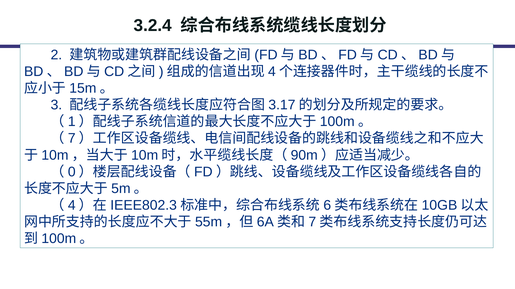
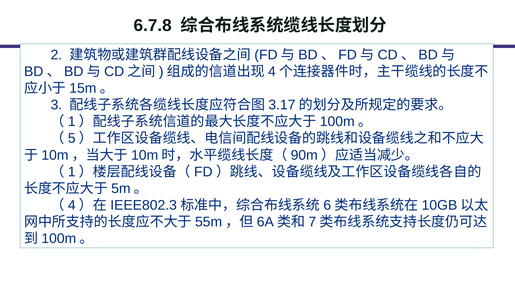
3.2.4: 3.2.4 -> 6.7.8
7 at (72, 139): 7 -> 5
0 at (72, 172): 0 -> 1
